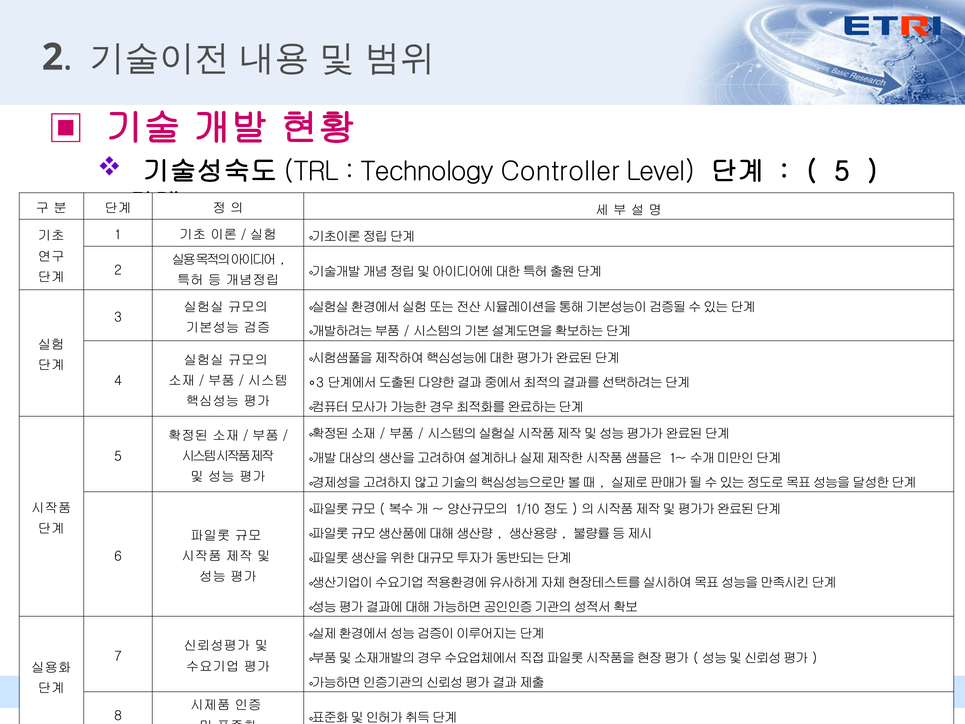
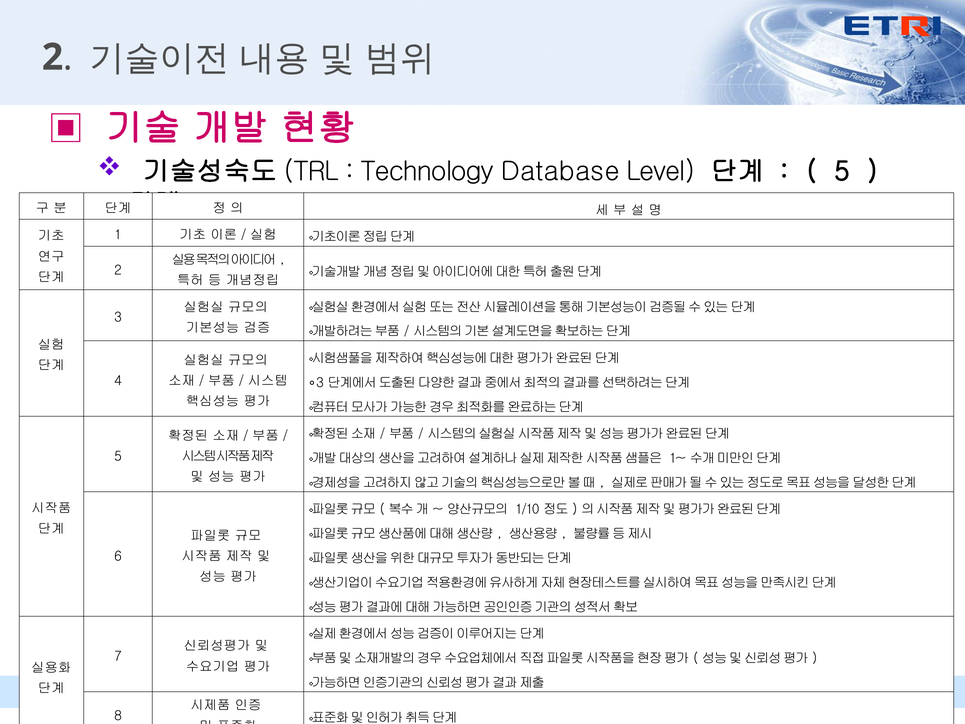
Controller: Controller -> Database
